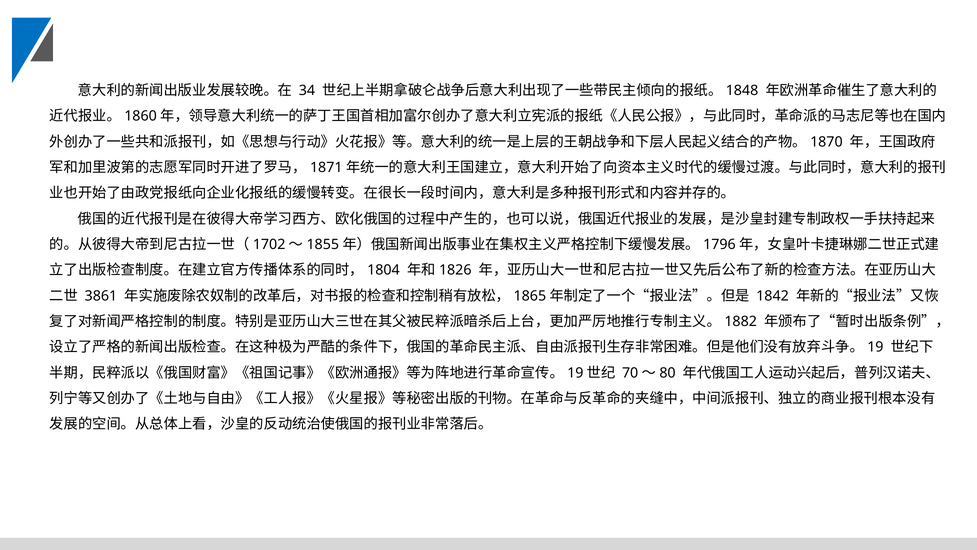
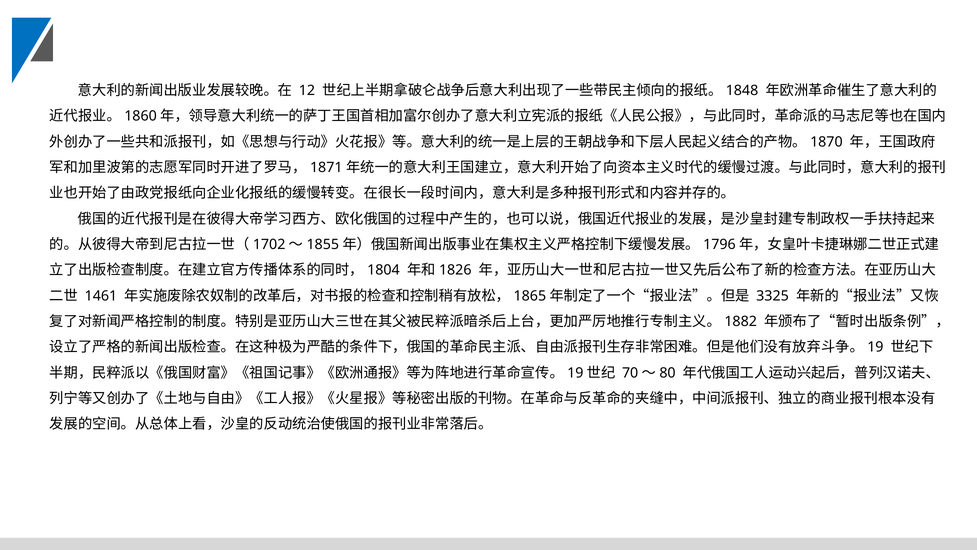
34: 34 -> 12
3861: 3861 -> 1461
1842: 1842 -> 3325
